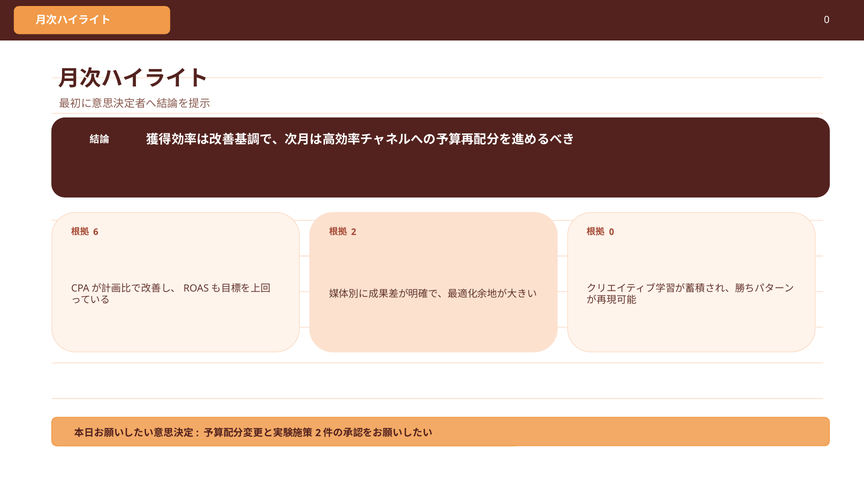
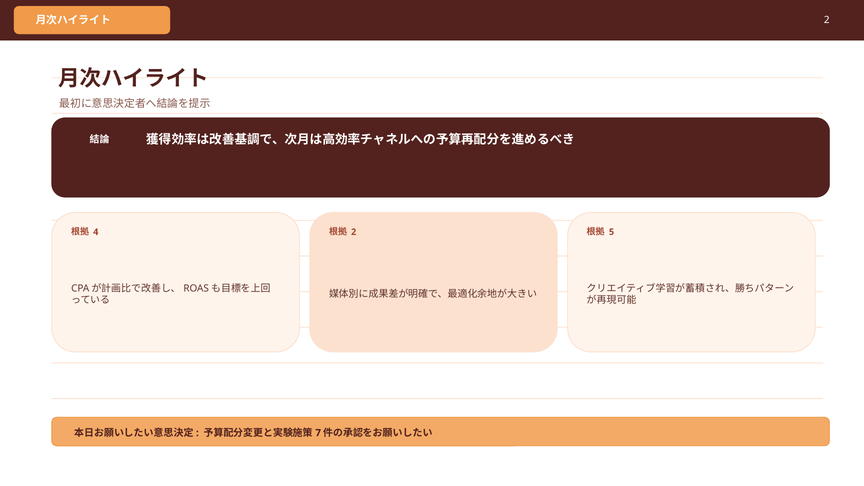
0 at (827, 20): 0 -> 2
6: 6 -> 4
0 at (612, 232): 0 -> 5
2 at (318, 433): 2 -> 7
